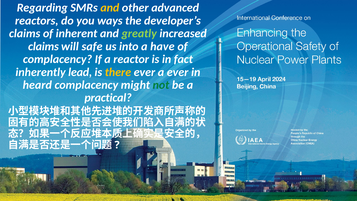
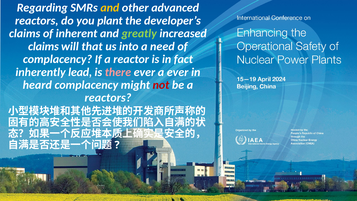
ways: ways -> plant
safe: safe -> that
have: have -> need
there colour: yellow -> pink
not colour: green -> red
practical at (108, 98): practical -> reactors
